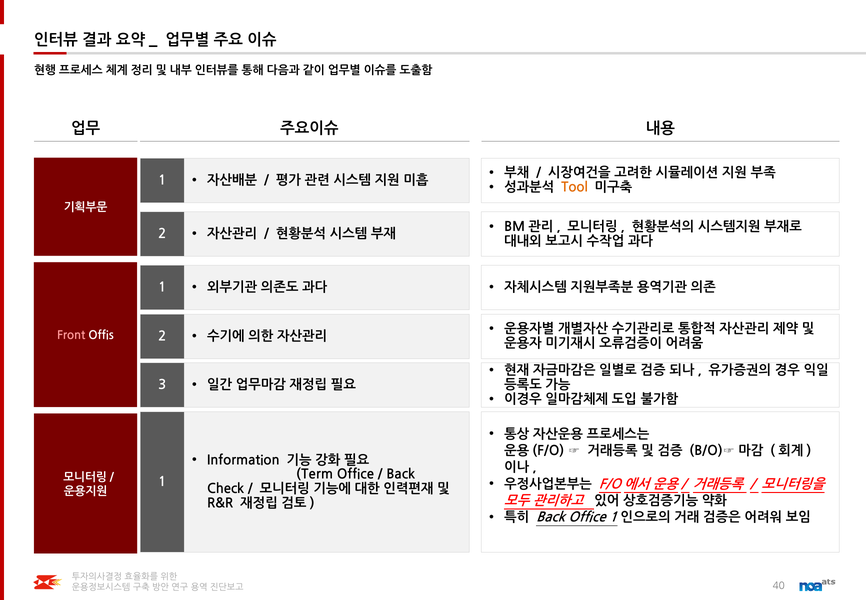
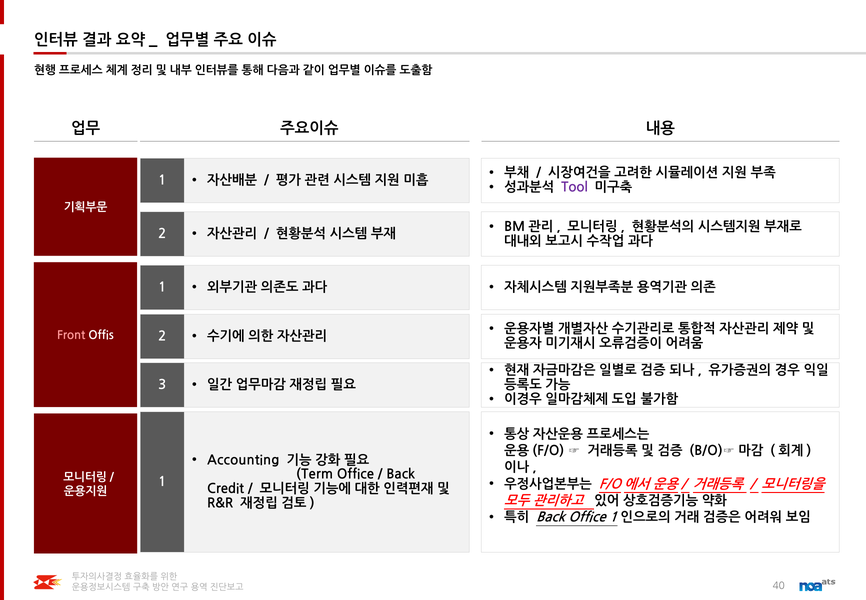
Tool colour: orange -> purple
Information: Information -> Accounting
Check: Check -> Credit
